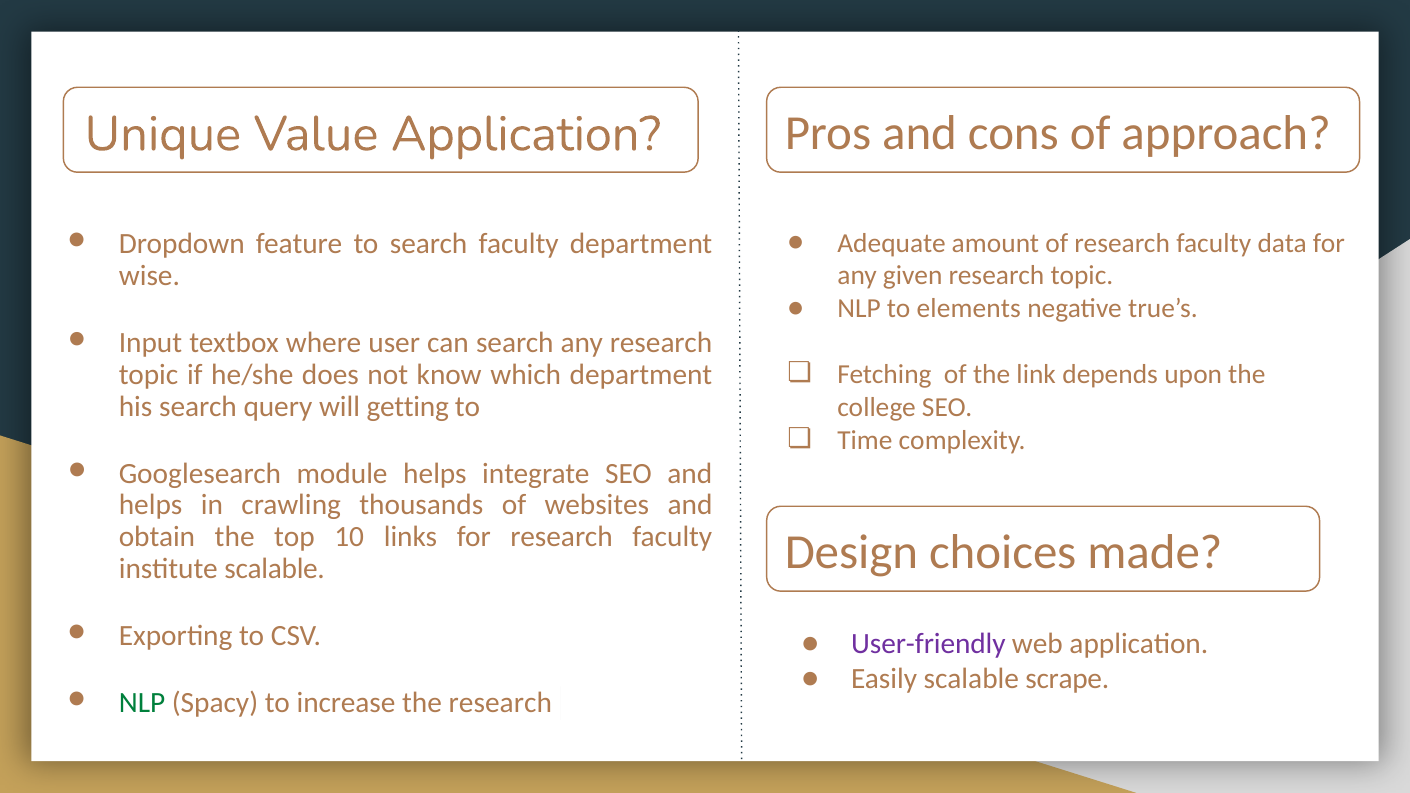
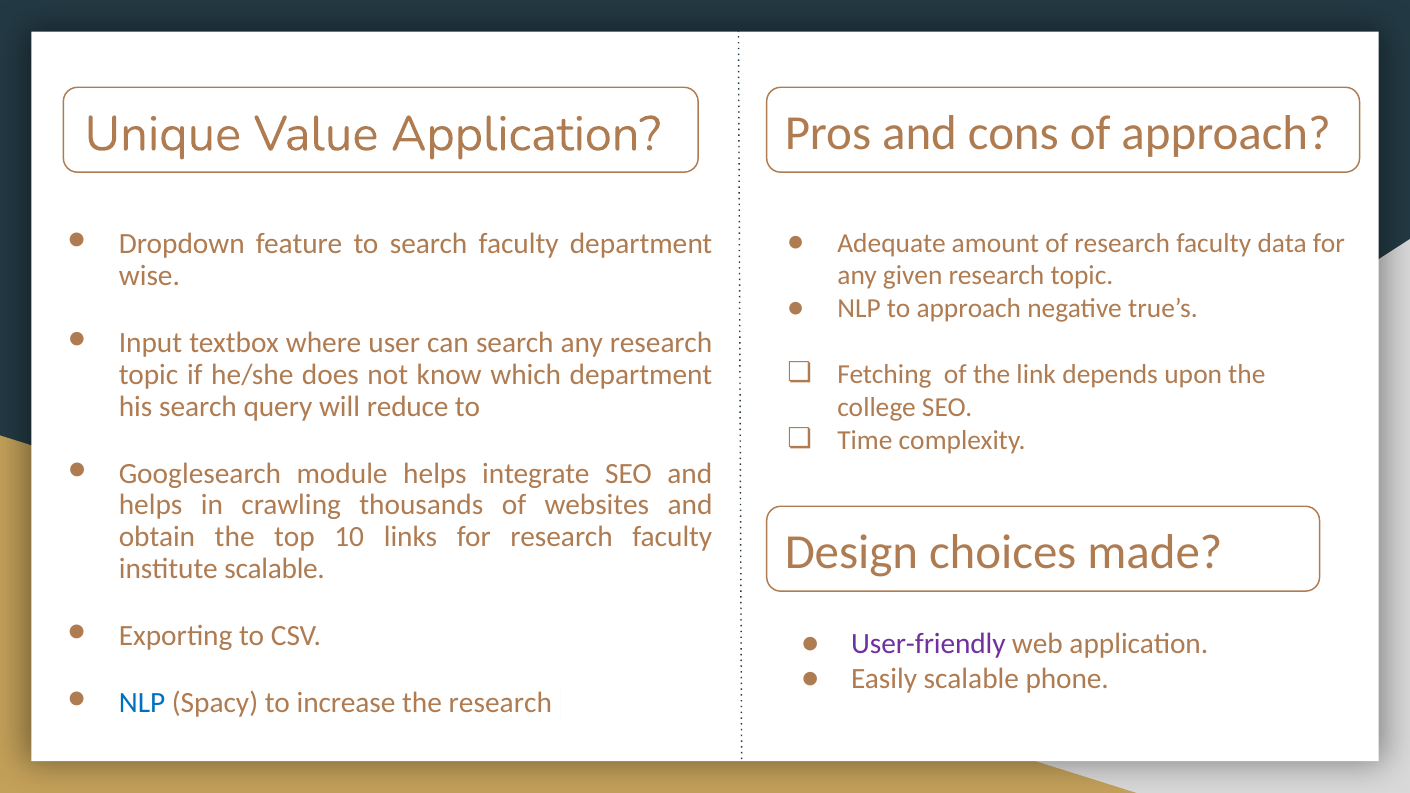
to elements: elements -> approach
getting: getting -> reduce
scrape: scrape -> phone
NLP at (142, 703) colour: green -> blue
